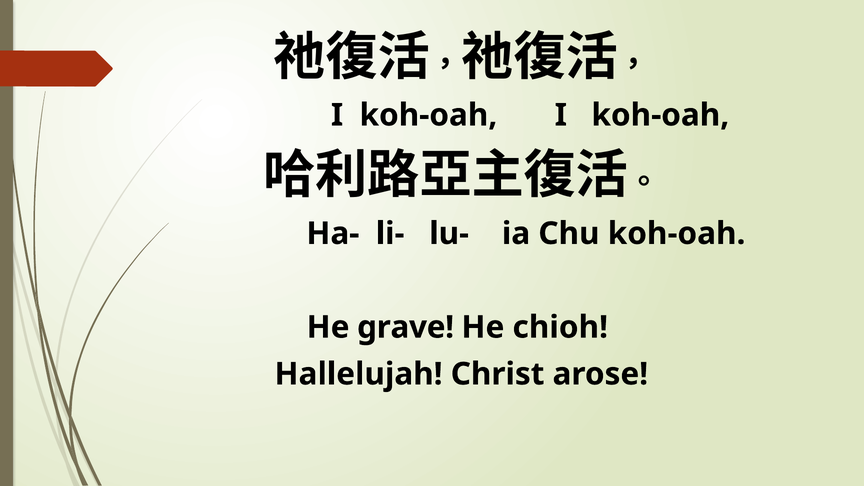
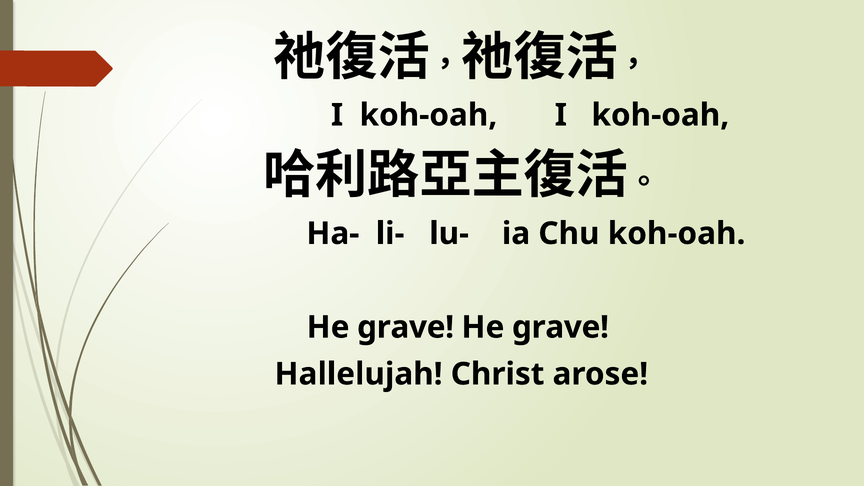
chioh at (560, 327): chioh -> grave
